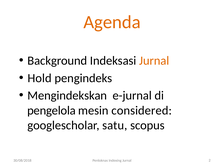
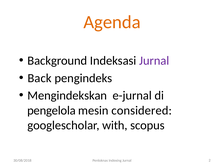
Jurnal at (154, 61) colour: orange -> purple
Hold: Hold -> Back
satu: satu -> with
